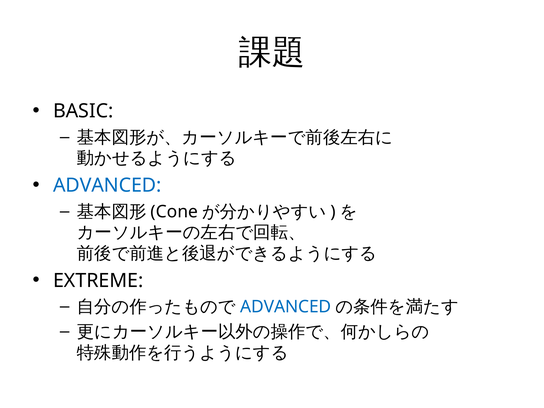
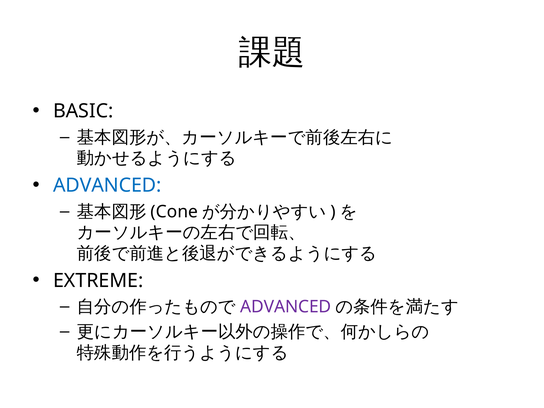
ADVANCED at (286, 307) colour: blue -> purple
